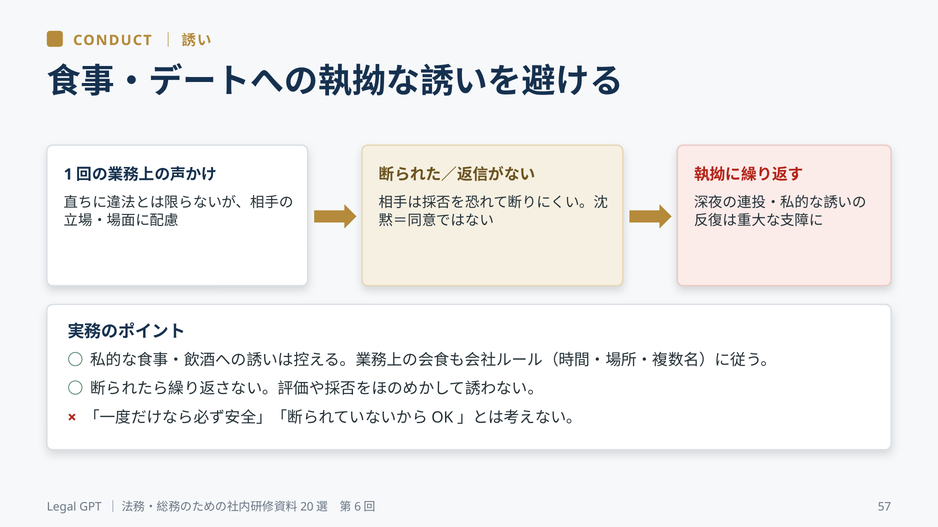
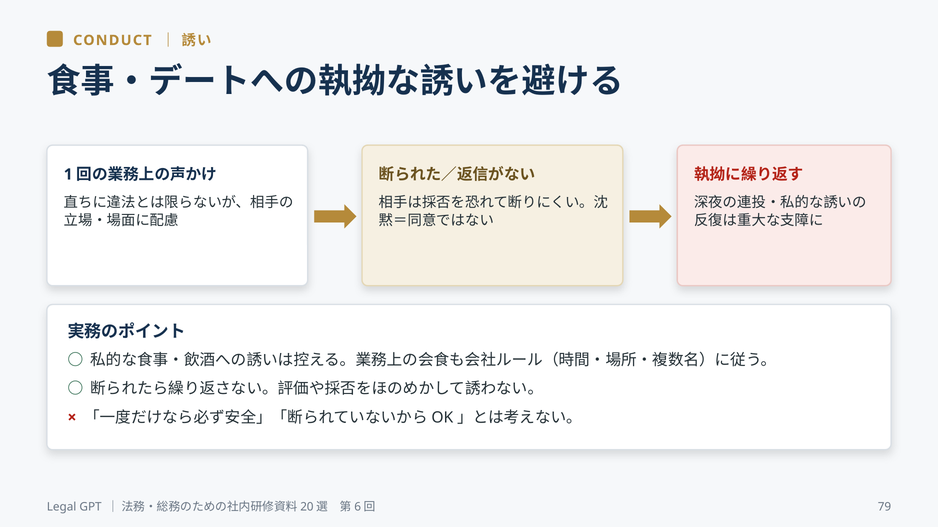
57: 57 -> 79
